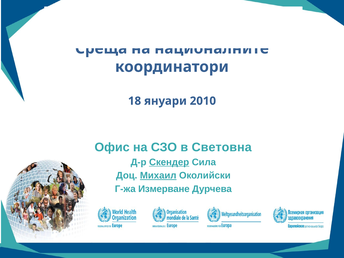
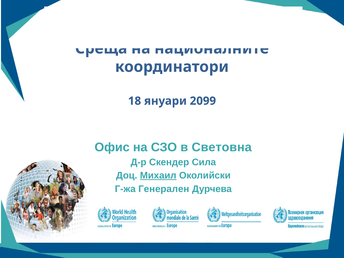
2010: 2010 -> 2099
Скендер underline: present -> none
Измерване: Измерване -> Генерален
